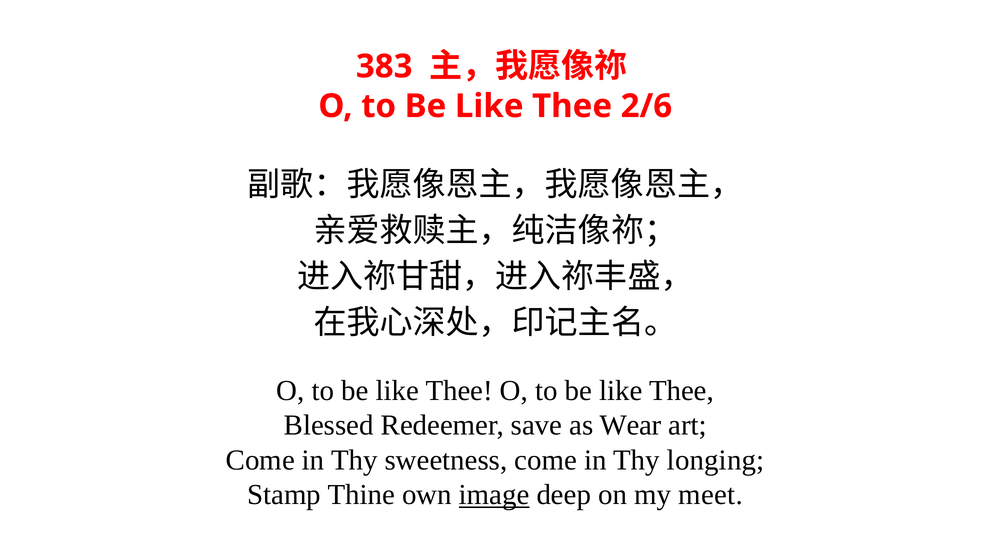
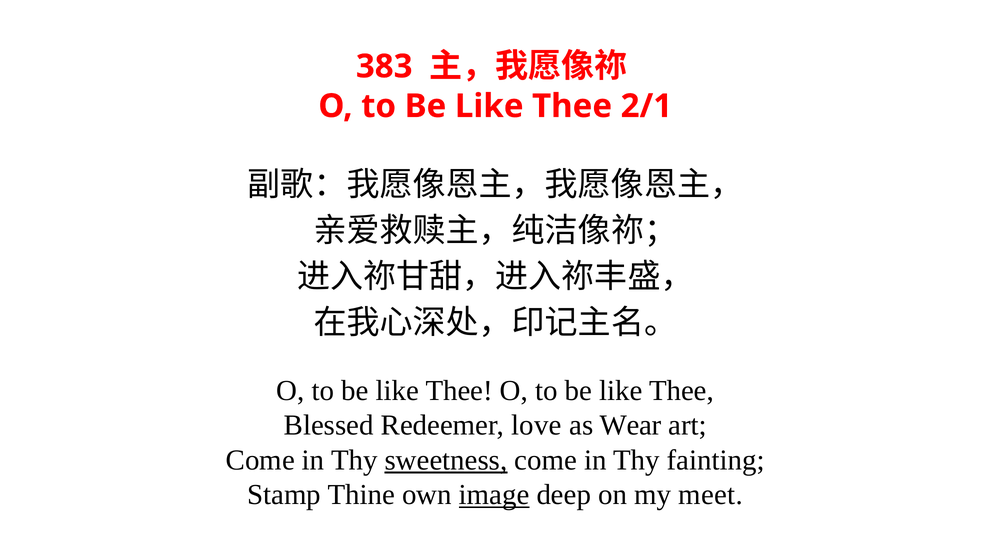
2/6: 2/6 -> 2/1
save: save -> love
sweetness underline: none -> present
longing: longing -> fainting
